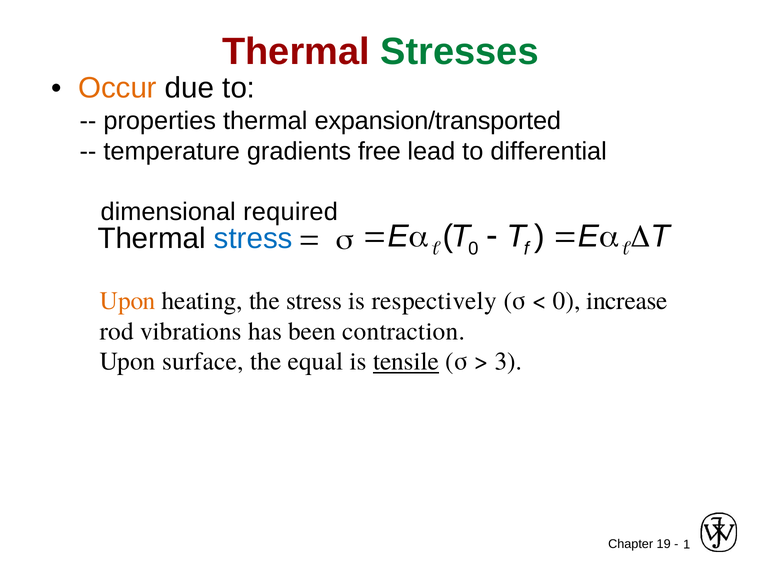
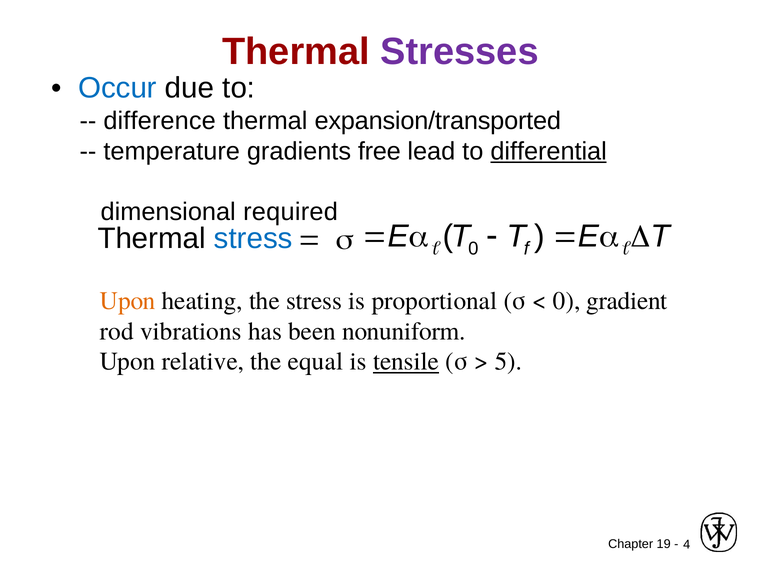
Stresses colour: green -> purple
Occur colour: orange -> blue
properties: properties -> difference
differential underline: none -> present
respectively: respectively -> proportional
increase: increase -> gradient
contraction: contraction -> nonuniform
surface: surface -> relative
3: 3 -> 5
1: 1 -> 4
